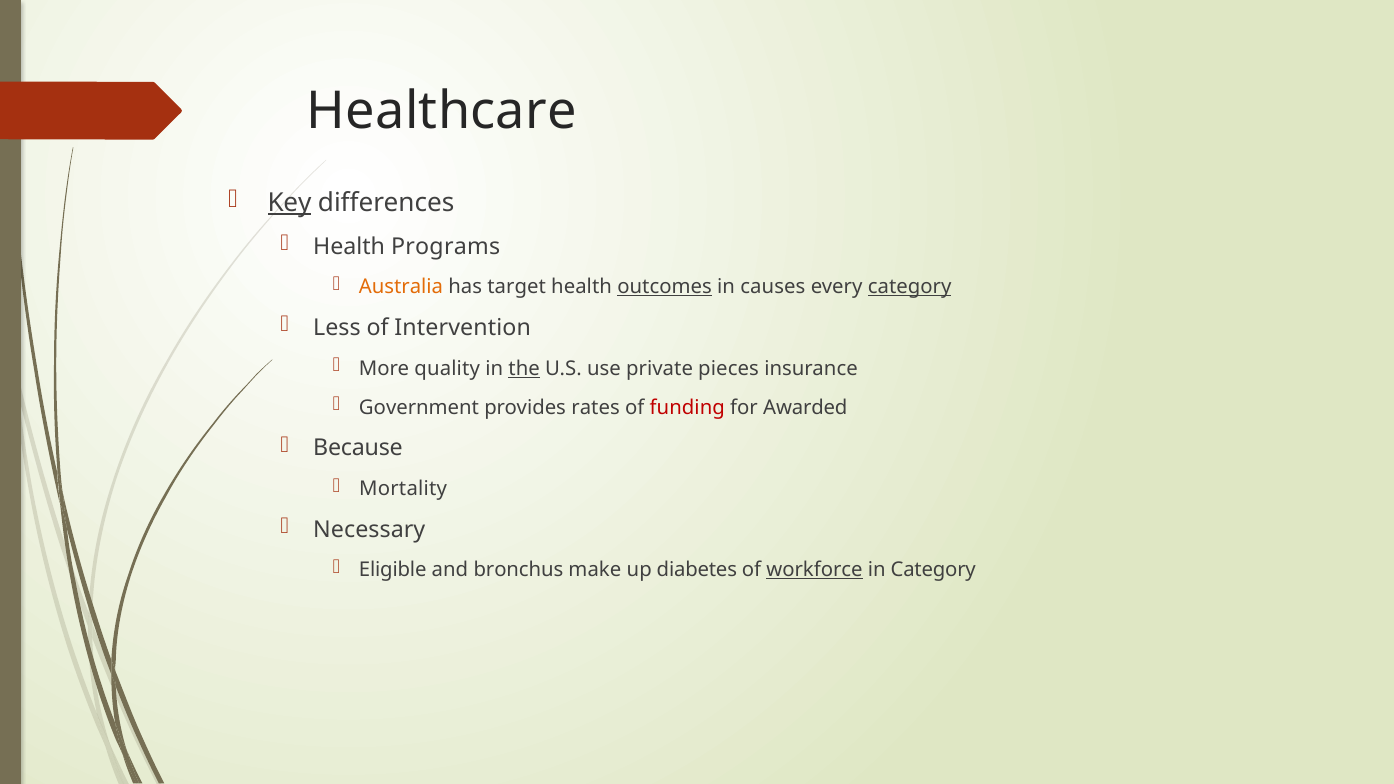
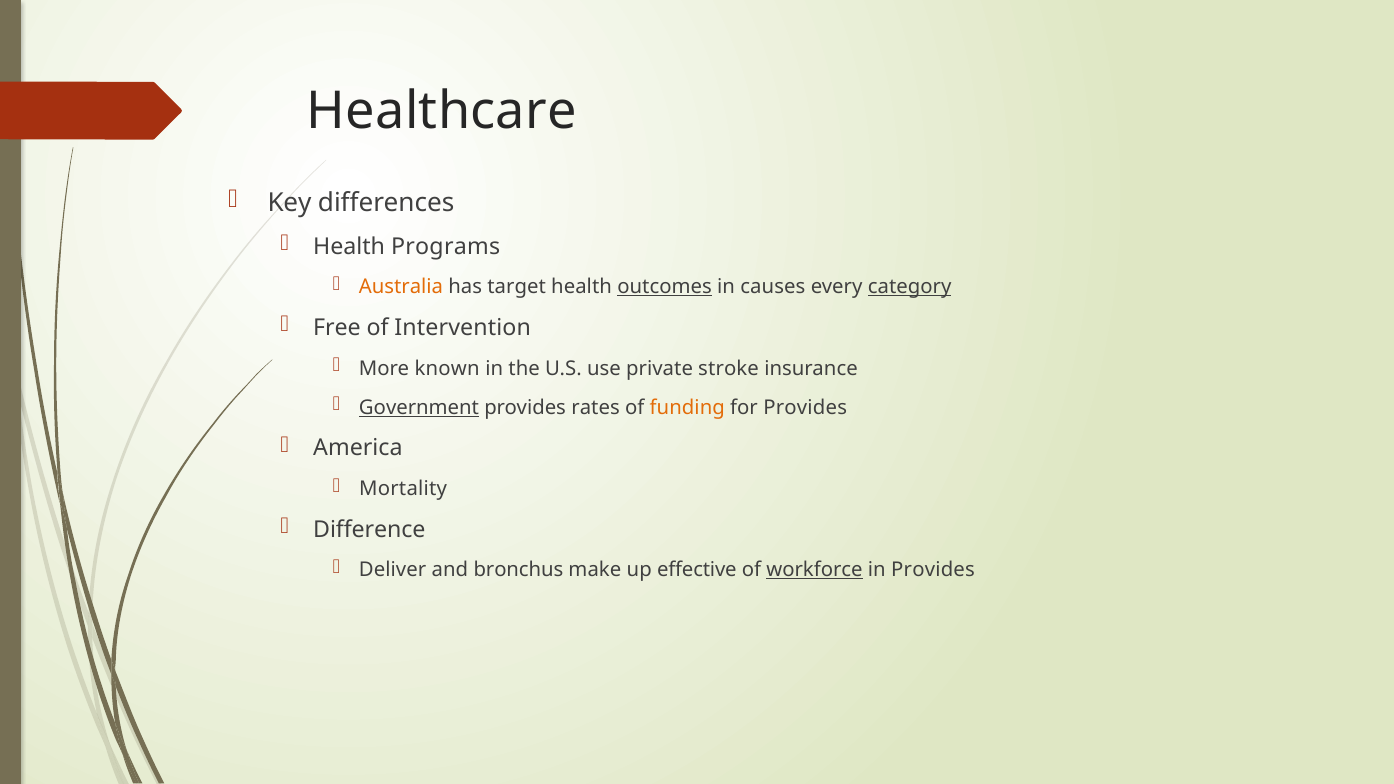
Key underline: present -> none
Less: Less -> Free
quality: quality -> known
the underline: present -> none
pieces: pieces -> stroke
Government underline: none -> present
funding colour: red -> orange
for Awarded: Awarded -> Provides
Because: Because -> America
Necessary: Necessary -> Difference
Eligible: Eligible -> Deliver
diabetes: diabetes -> effective
in Category: Category -> Provides
